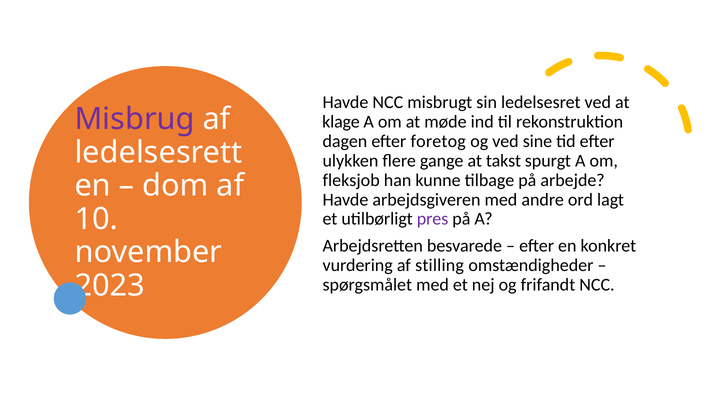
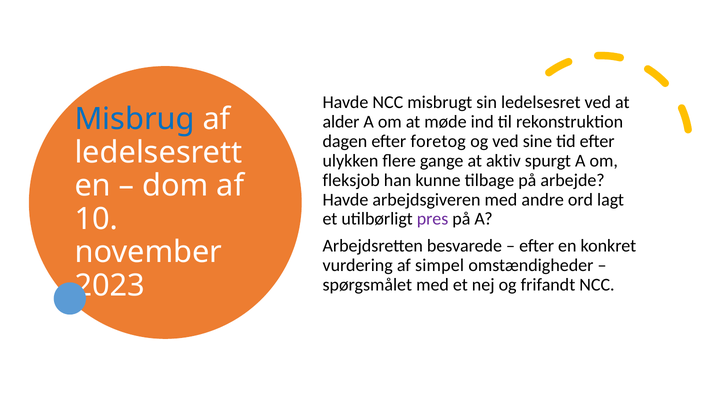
Misbrug colour: purple -> blue
klage: klage -> alder
takst: takst -> aktiv
stilling: stilling -> simpel
